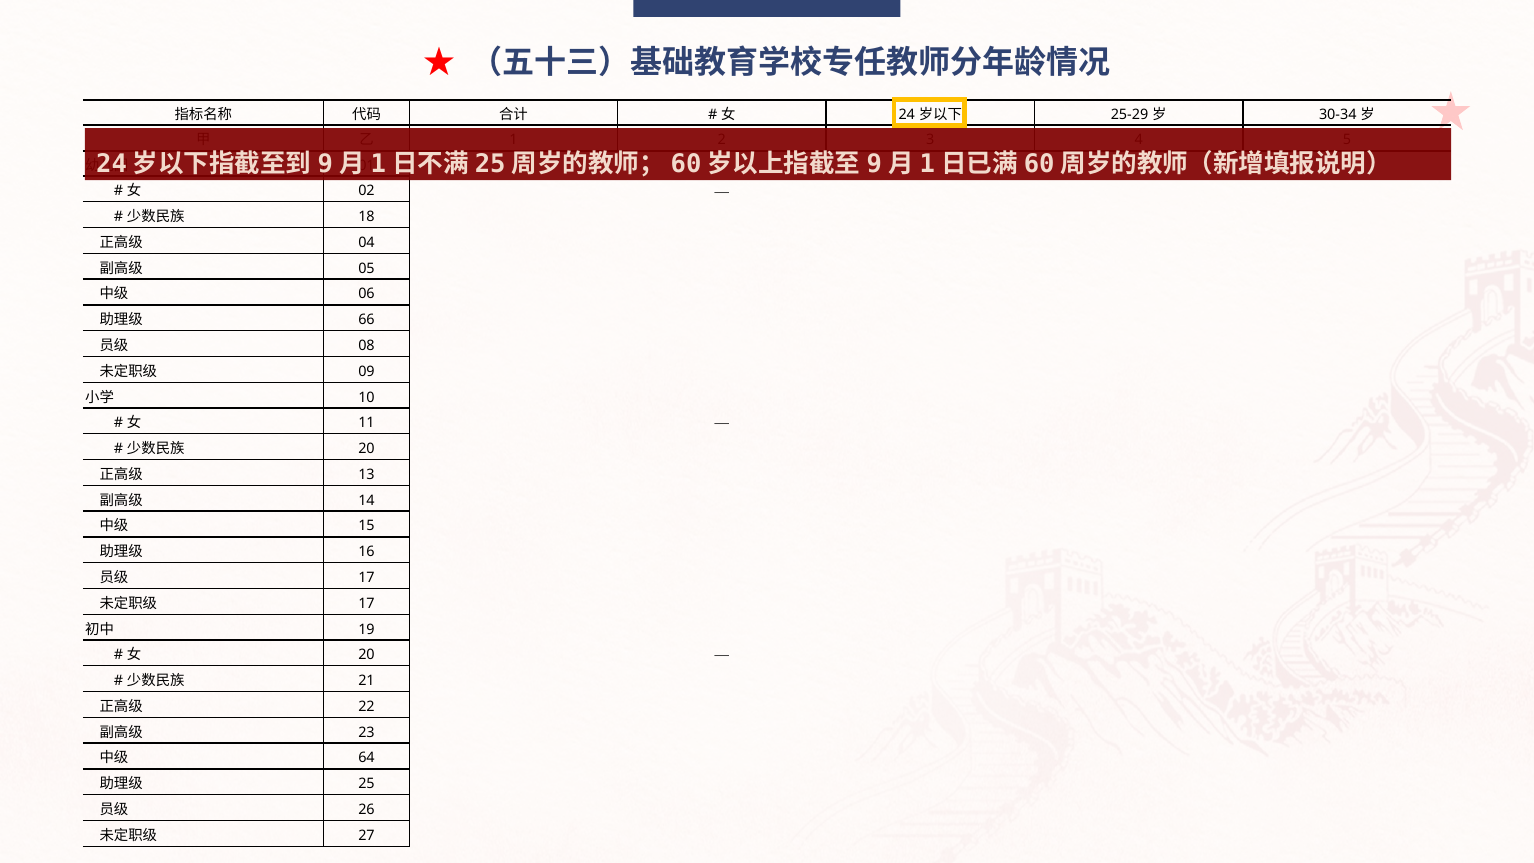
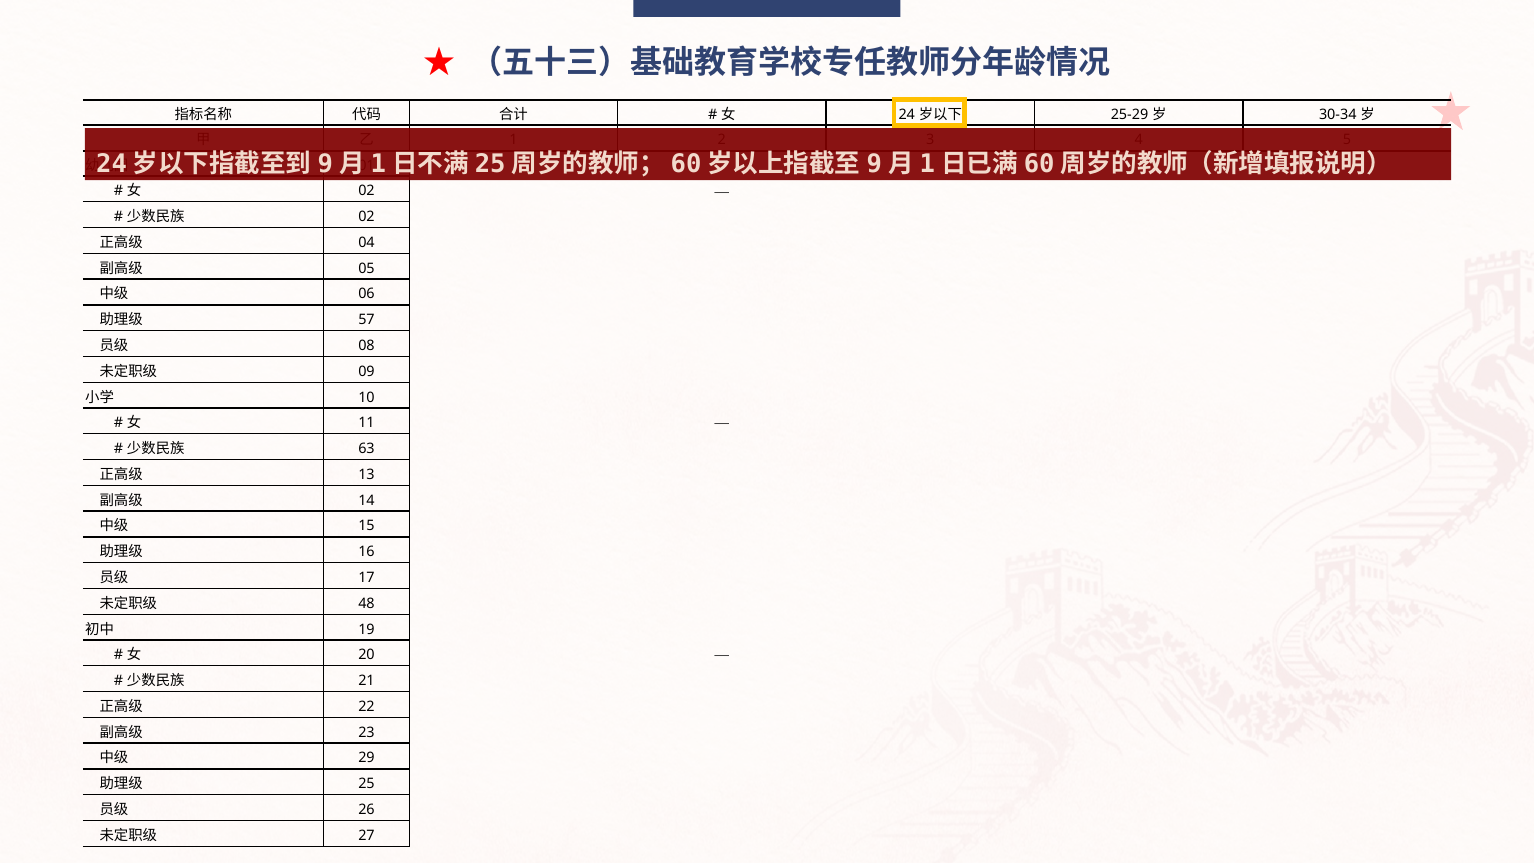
18 at (367, 217): 18 -> 02
66: 66 -> 57
20 at (367, 449): 20 -> 63
17 at (367, 603): 17 -> 48
64: 64 -> 29
